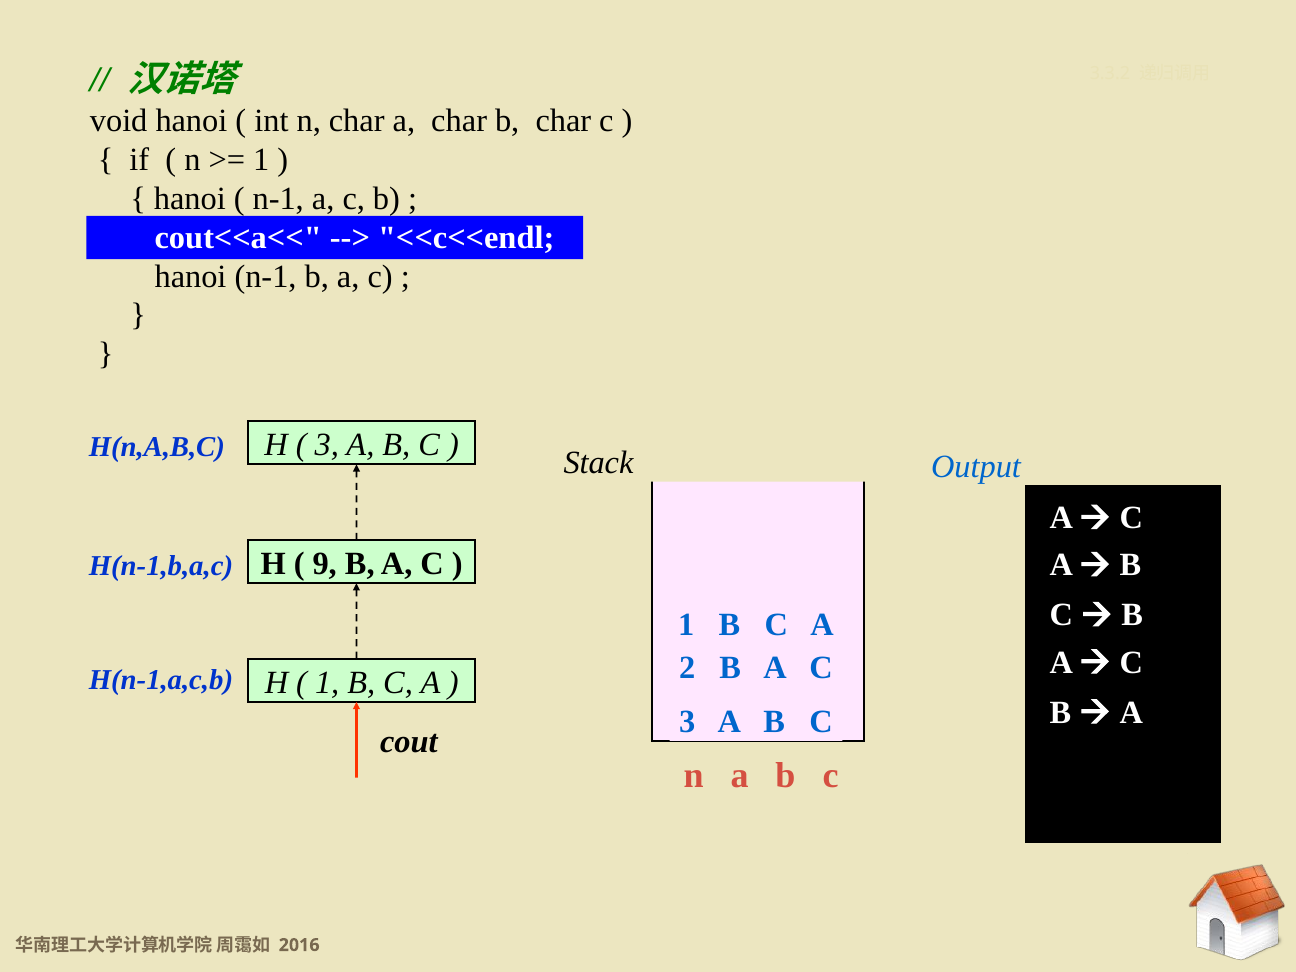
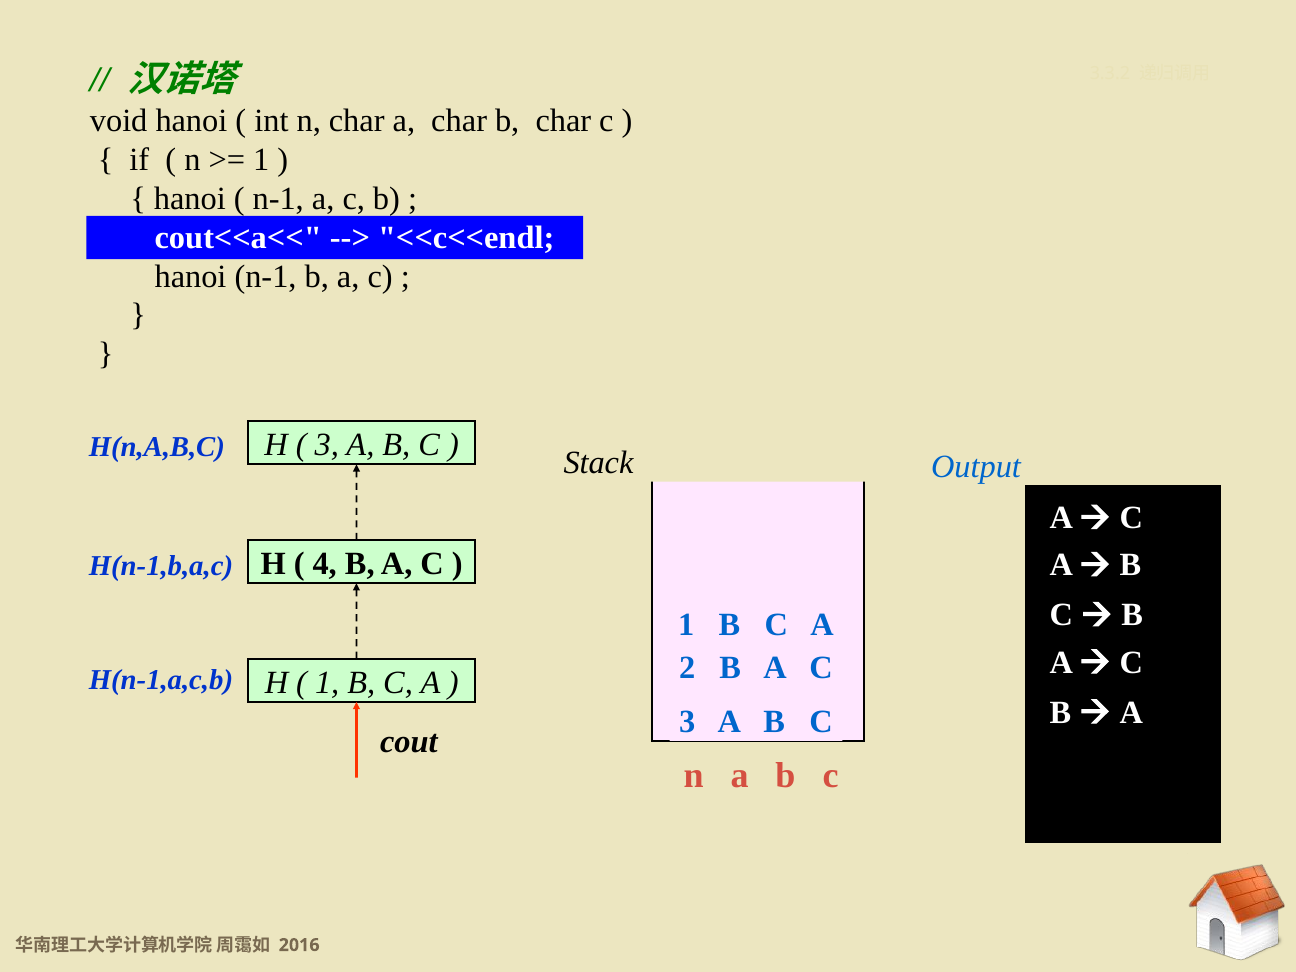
9: 9 -> 4
